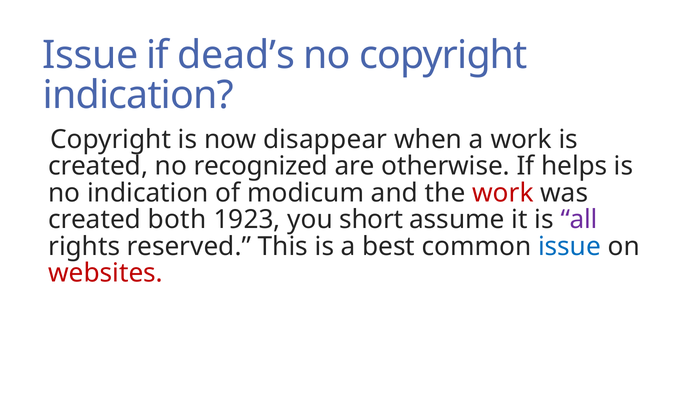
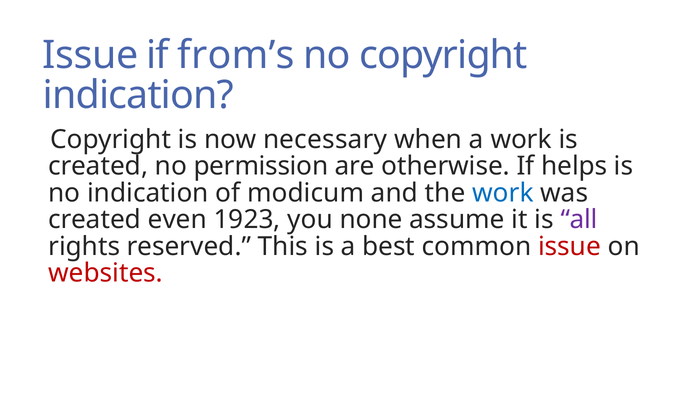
dead’s: dead’s -> from’s
disappear: disappear -> necessary
recognized: recognized -> permission
work at (503, 193) colour: red -> blue
both: both -> even
short: short -> none
issue at (569, 246) colour: blue -> red
